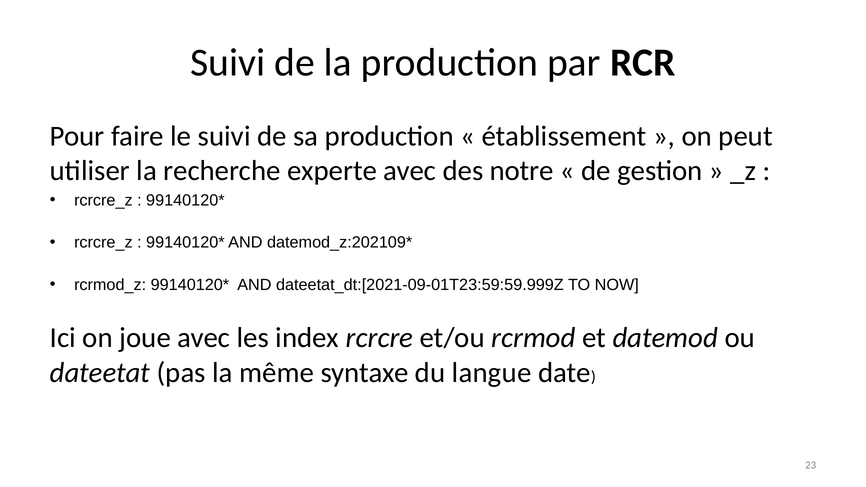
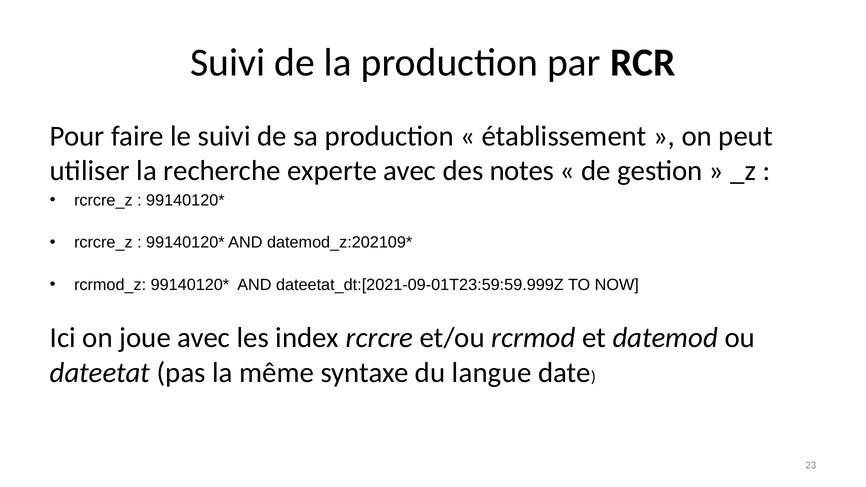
notre: notre -> notes
